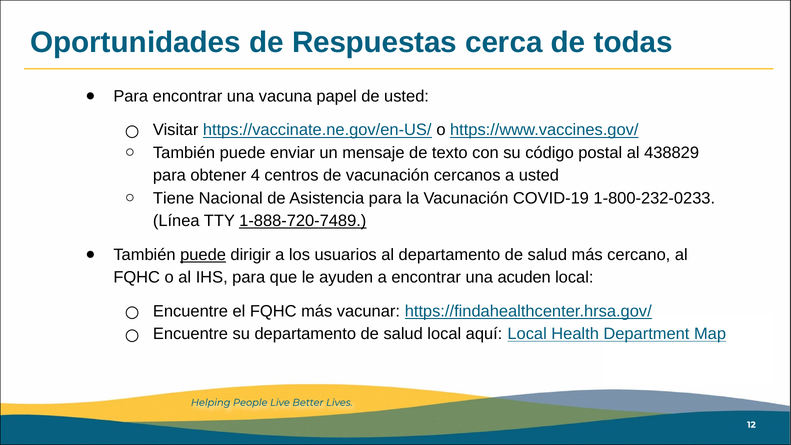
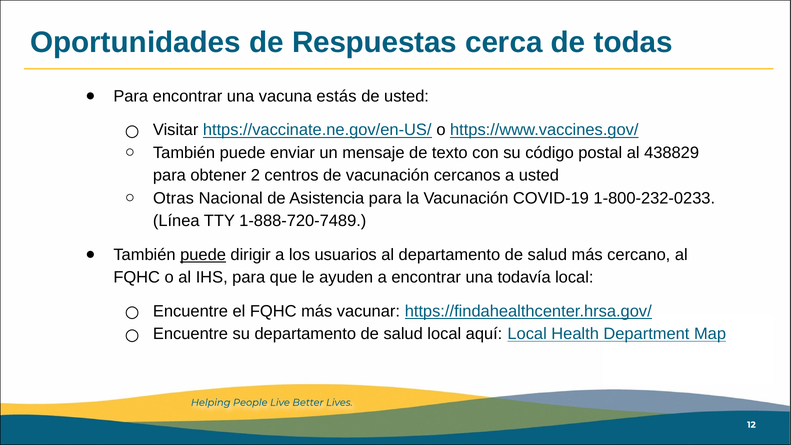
papel: papel -> estás
4: 4 -> 2
Tiene: Tiene -> Otras
1-888-720-7489 underline: present -> none
acuden: acuden -> todavía
